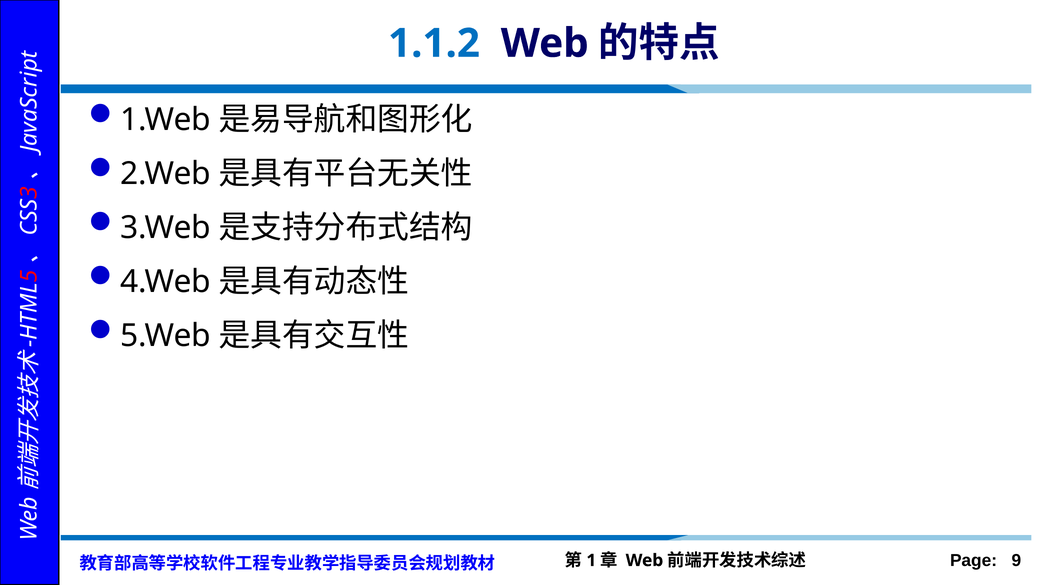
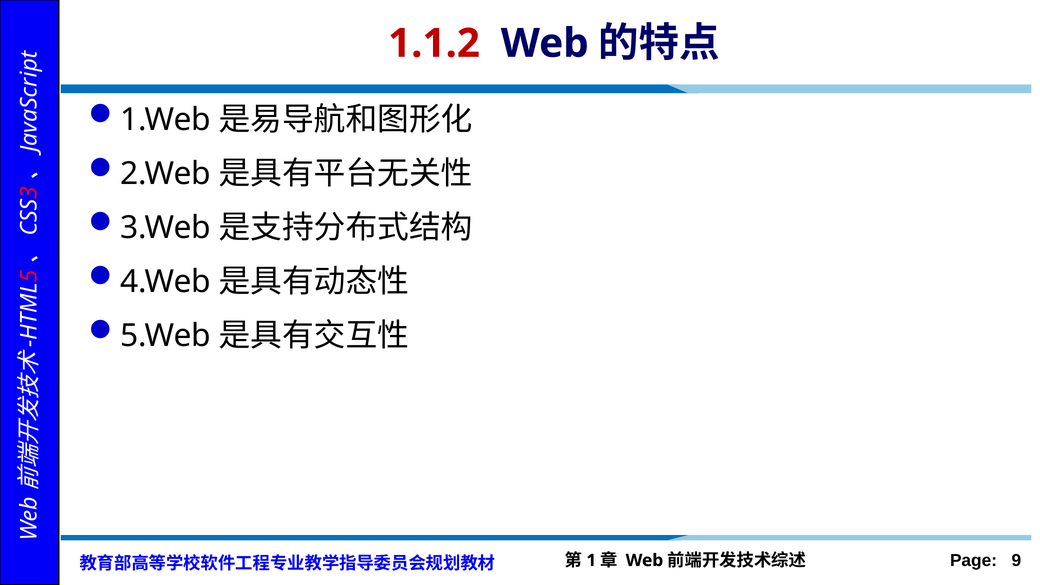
1.1.2 colour: blue -> red
